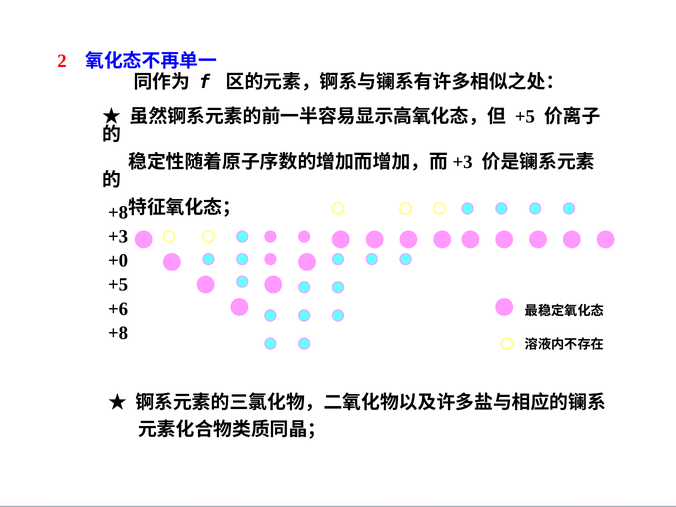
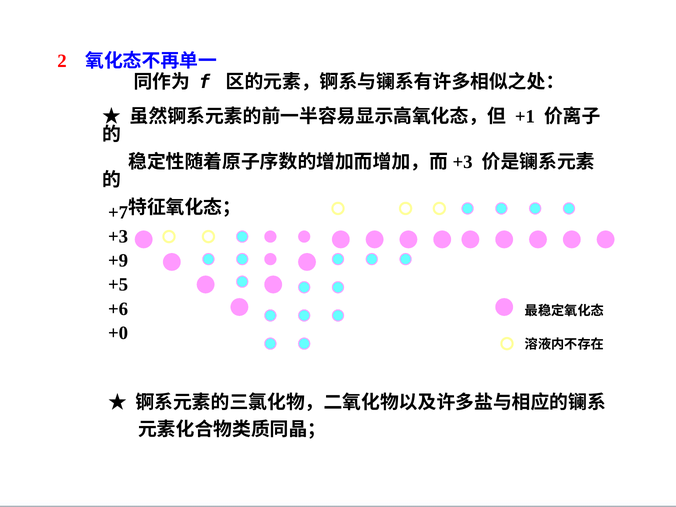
+5 at (525, 117): +5 -> +1
+8 at (118, 213): +8 -> +7
+0: +0 -> +9
+8 at (118, 333): +8 -> +0
